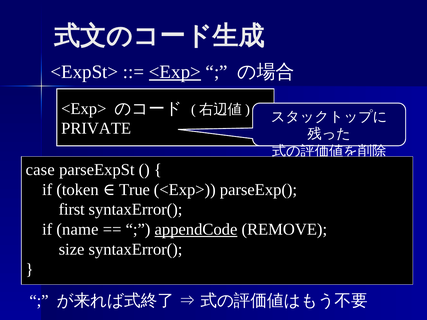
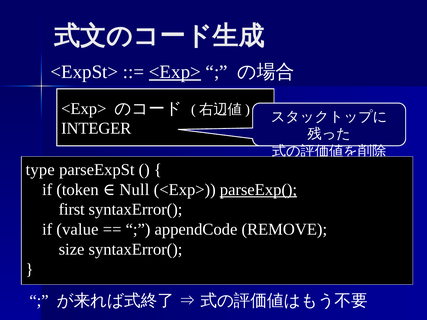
PRIVATE: PRIVATE -> INTEGER
case: case -> type
True: True -> Null
parseExp( underline: none -> present
name: name -> value
appendCode underline: present -> none
